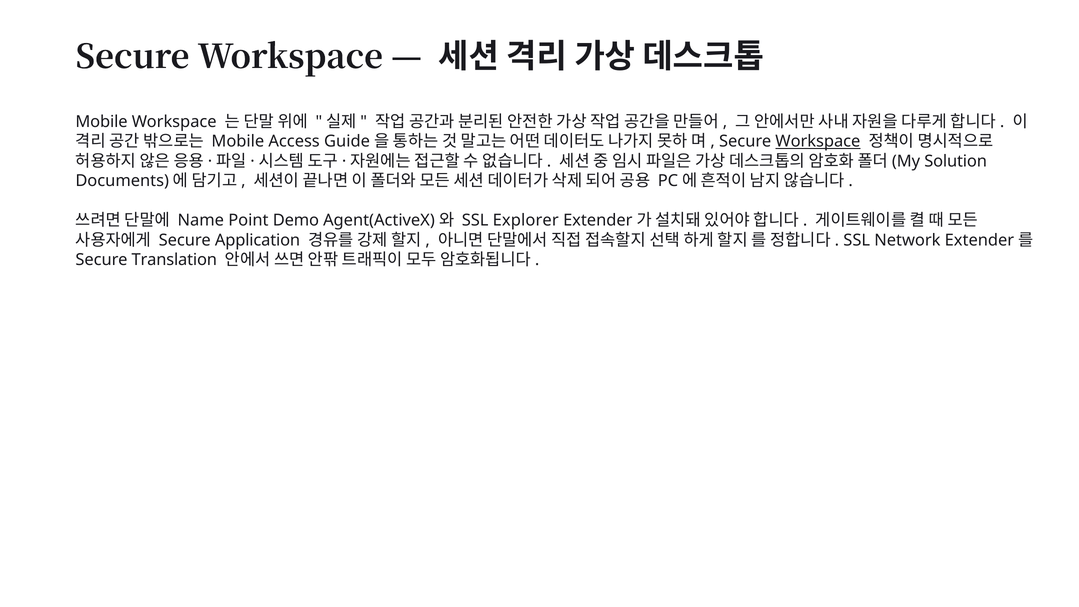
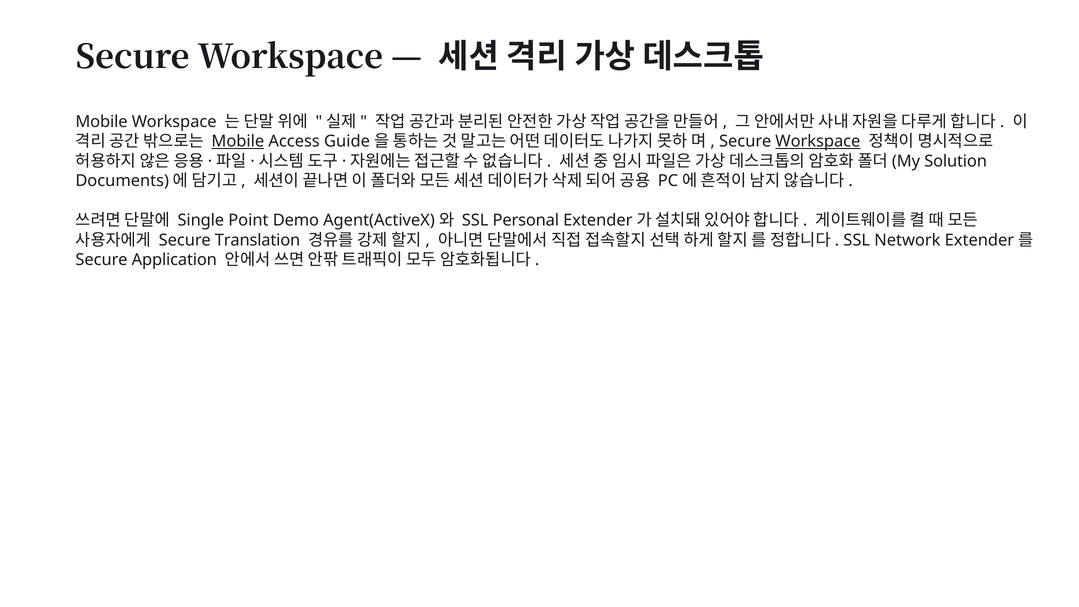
Mobile at (238, 141) underline: none -> present
Name: Name -> Single
Explorer: Explorer -> Personal
Application: Application -> Translation
Translation: Translation -> Application
